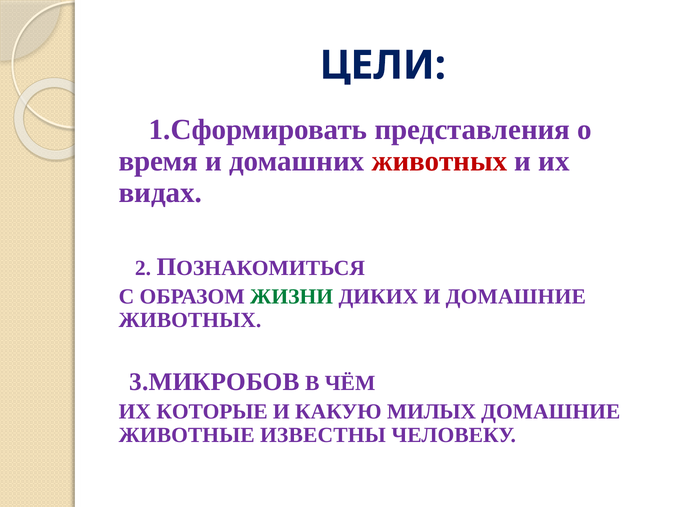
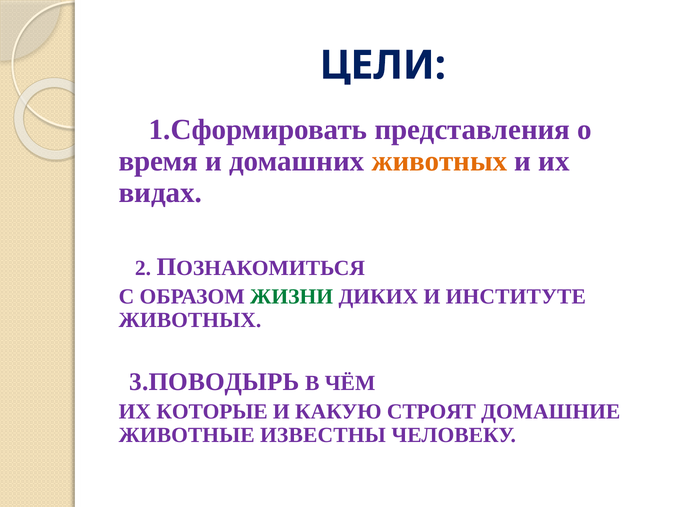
животных at (439, 161) colour: red -> orange
И ДОМАШНИЕ: ДОМАШНИЕ -> ИНСТИТУТЕ
3.МИКРОБОВ: 3.МИКРОБОВ -> 3.ПОВОДЫРЬ
МИЛЫХ: МИЛЫХ -> СТРОЯТ
